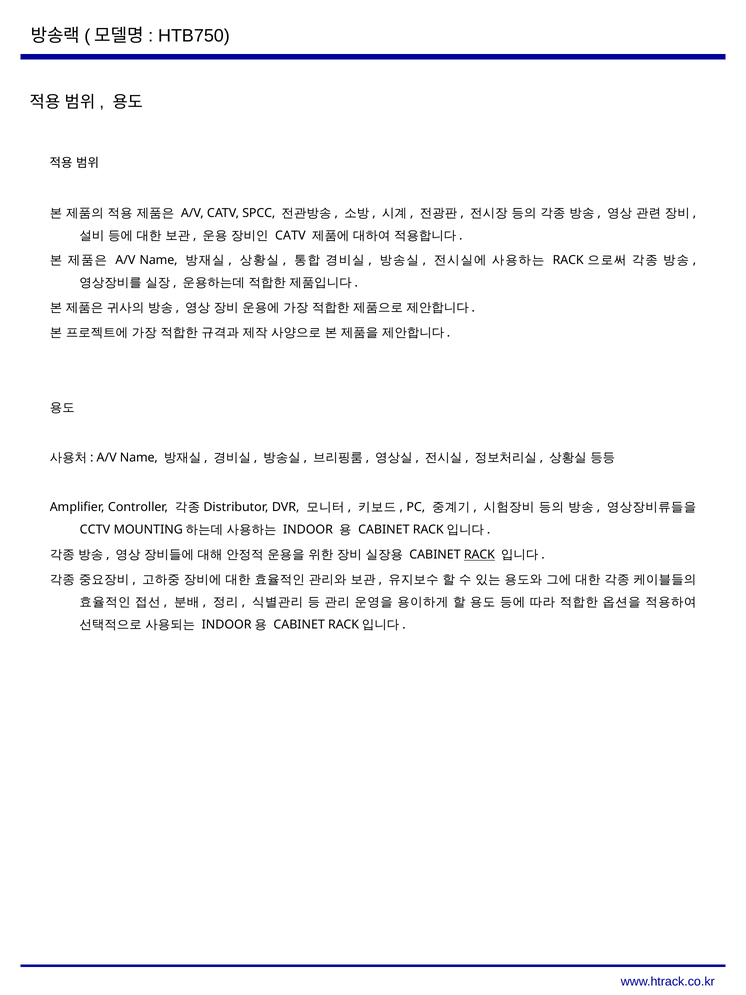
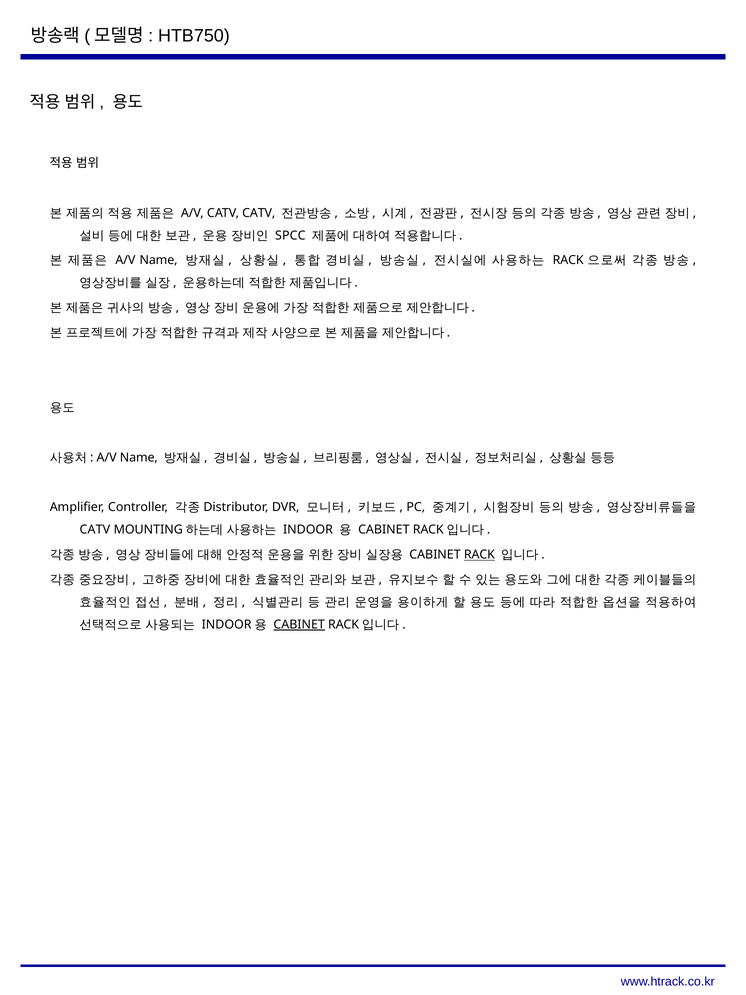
CATV SPCC: SPCC -> CATV
CATV at (290, 235): CATV -> SPCC
CCTV at (95, 530): CCTV -> CATV
CABINET at (299, 624) underline: none -> present
